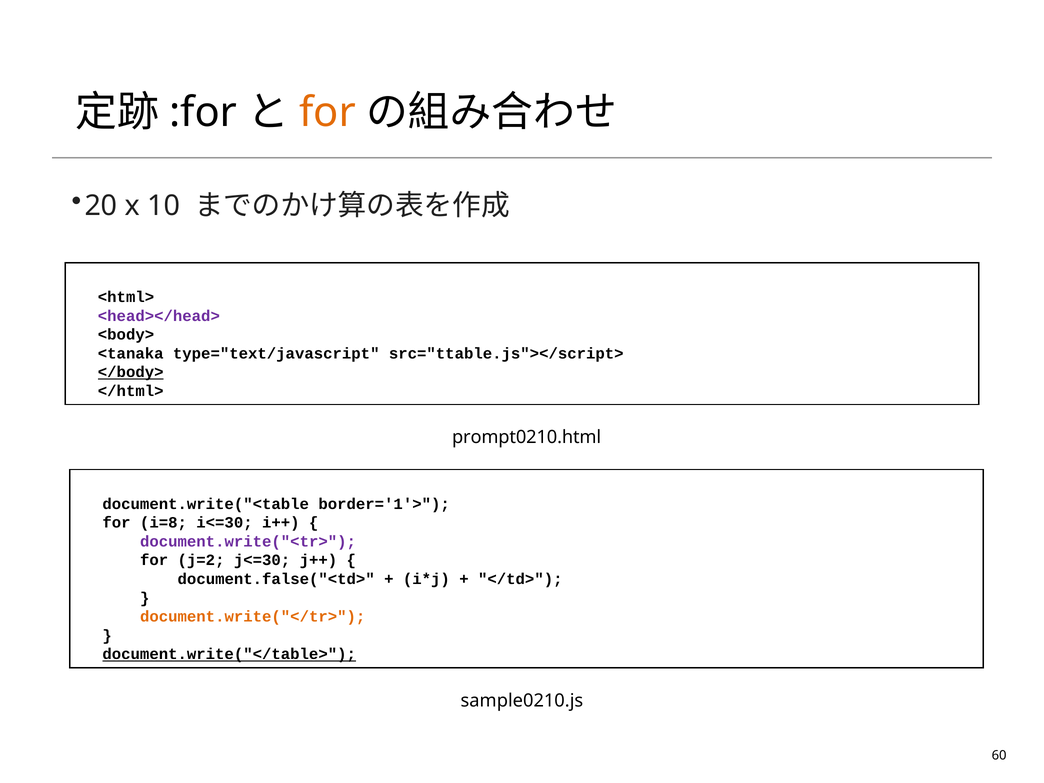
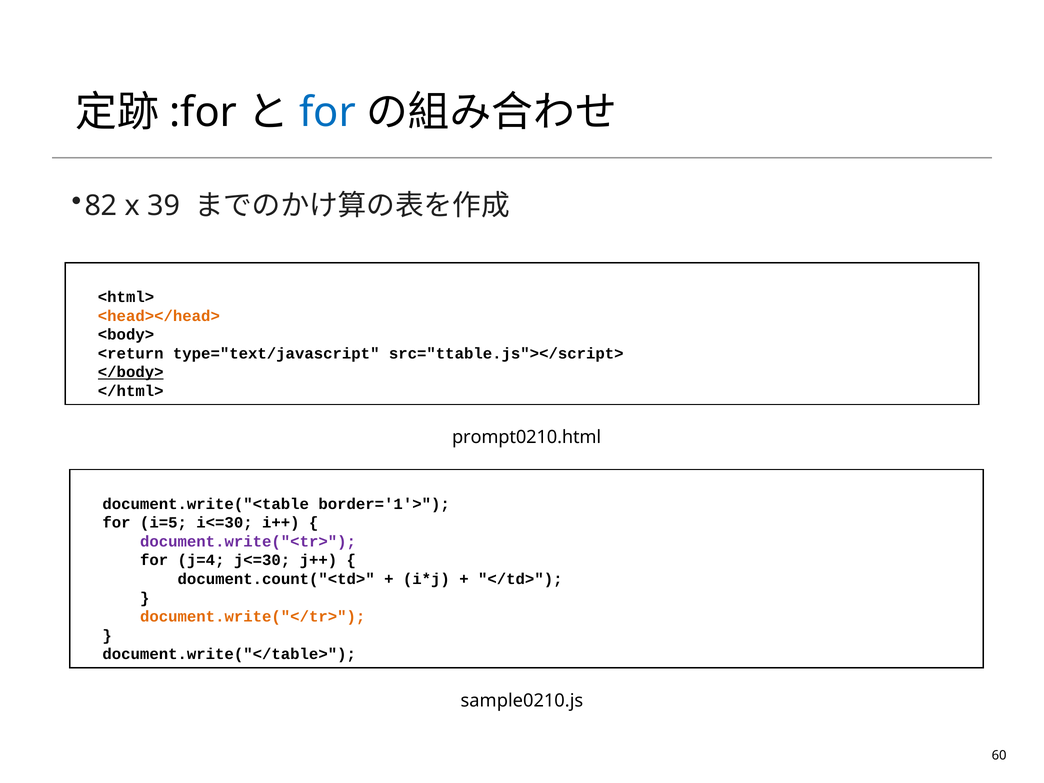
for at (328, 112) colour: orange -> blue
20: 20 -> 82
10: 10 -> 39
<head></head> colour: purple -> orange
<tanaka: <tanaka -> <return
i=8: i=8 -> i=5
j=2: j=2 -> j=4
document.false("<td>: document.false("<td> -> document.count("<td>
document.write("</table> underline: present -> none
